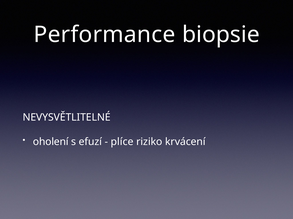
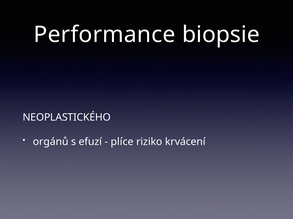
NEVYSVĚTLITELNÉ: NEVYSVĚTLITELNÉ -> NEOPLASTICKÉHO
oholení: oholení -> orgánů
